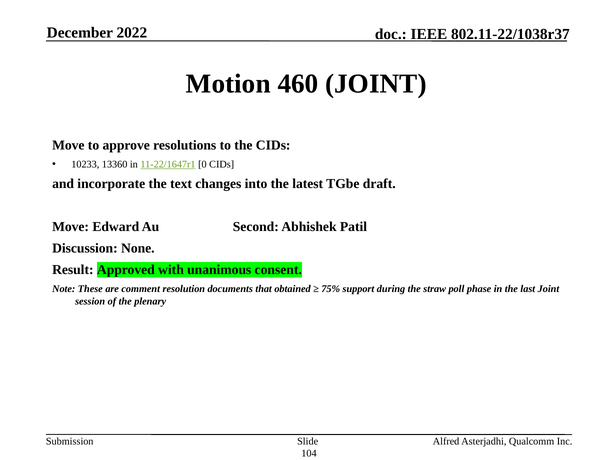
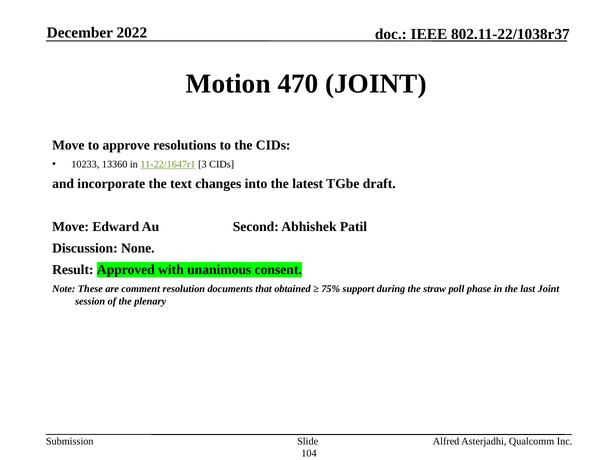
460: 460 -> 470
0: 0 -> 3
